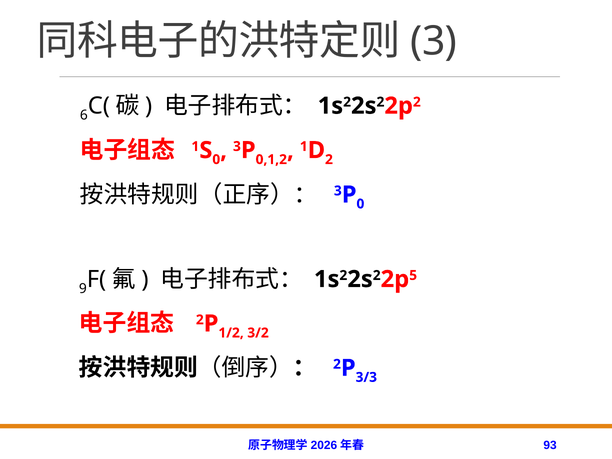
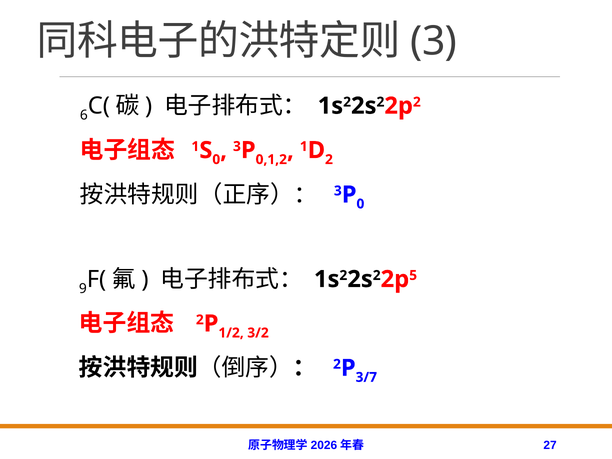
3/3: 3/3 -> 3/7
93: 93 -> 27
